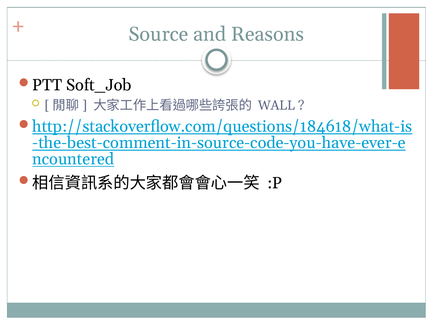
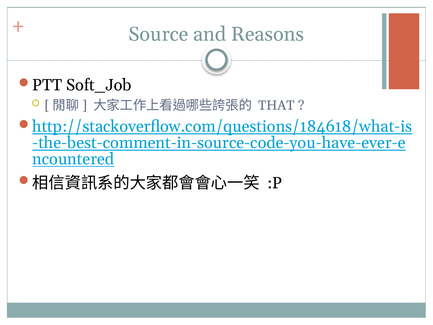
WALL: WALL -> THAT
